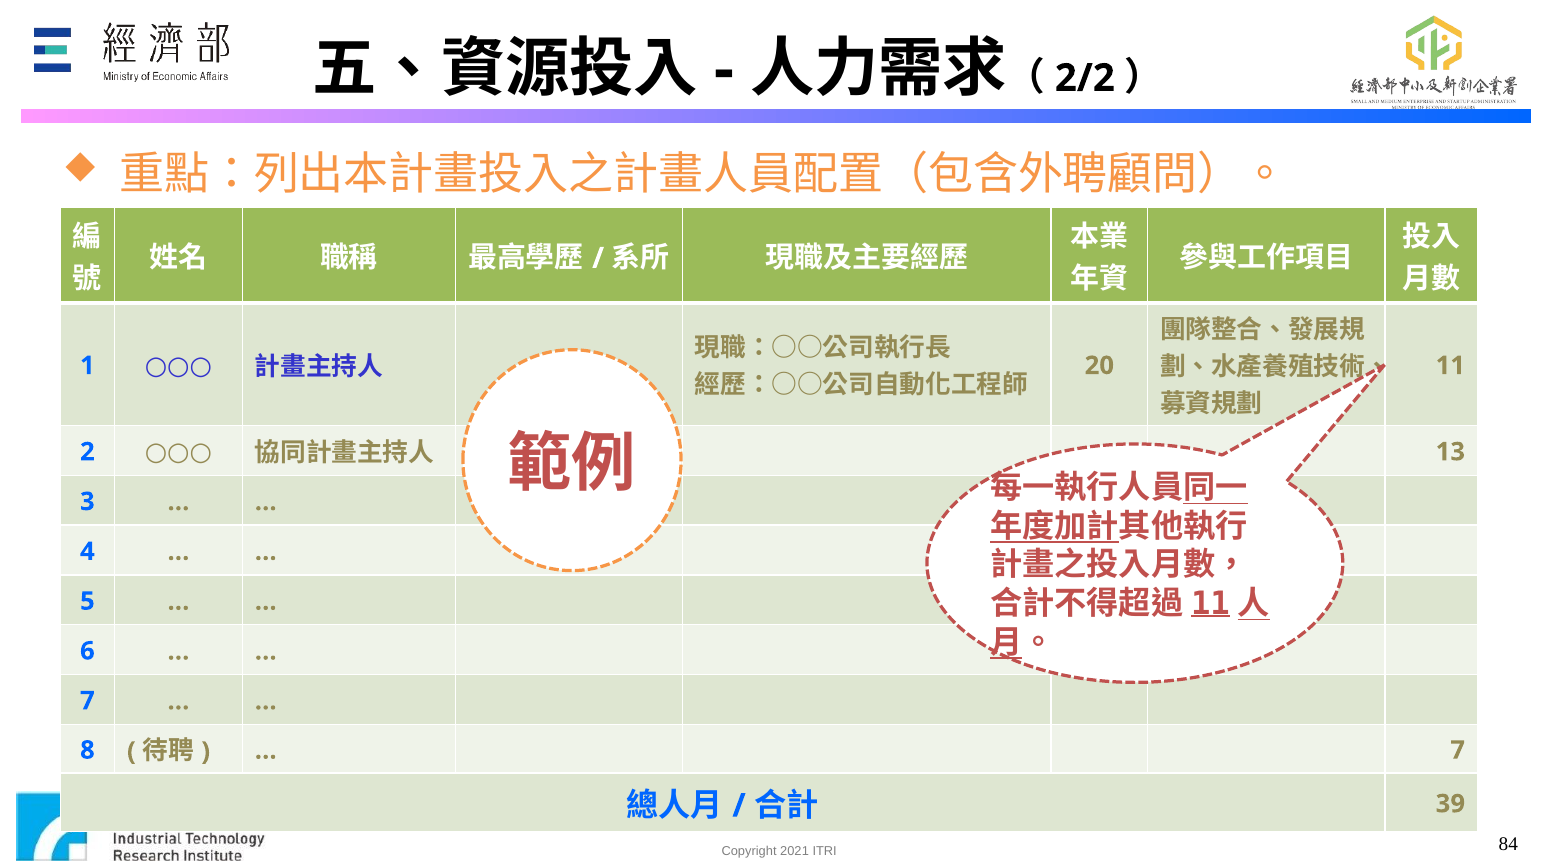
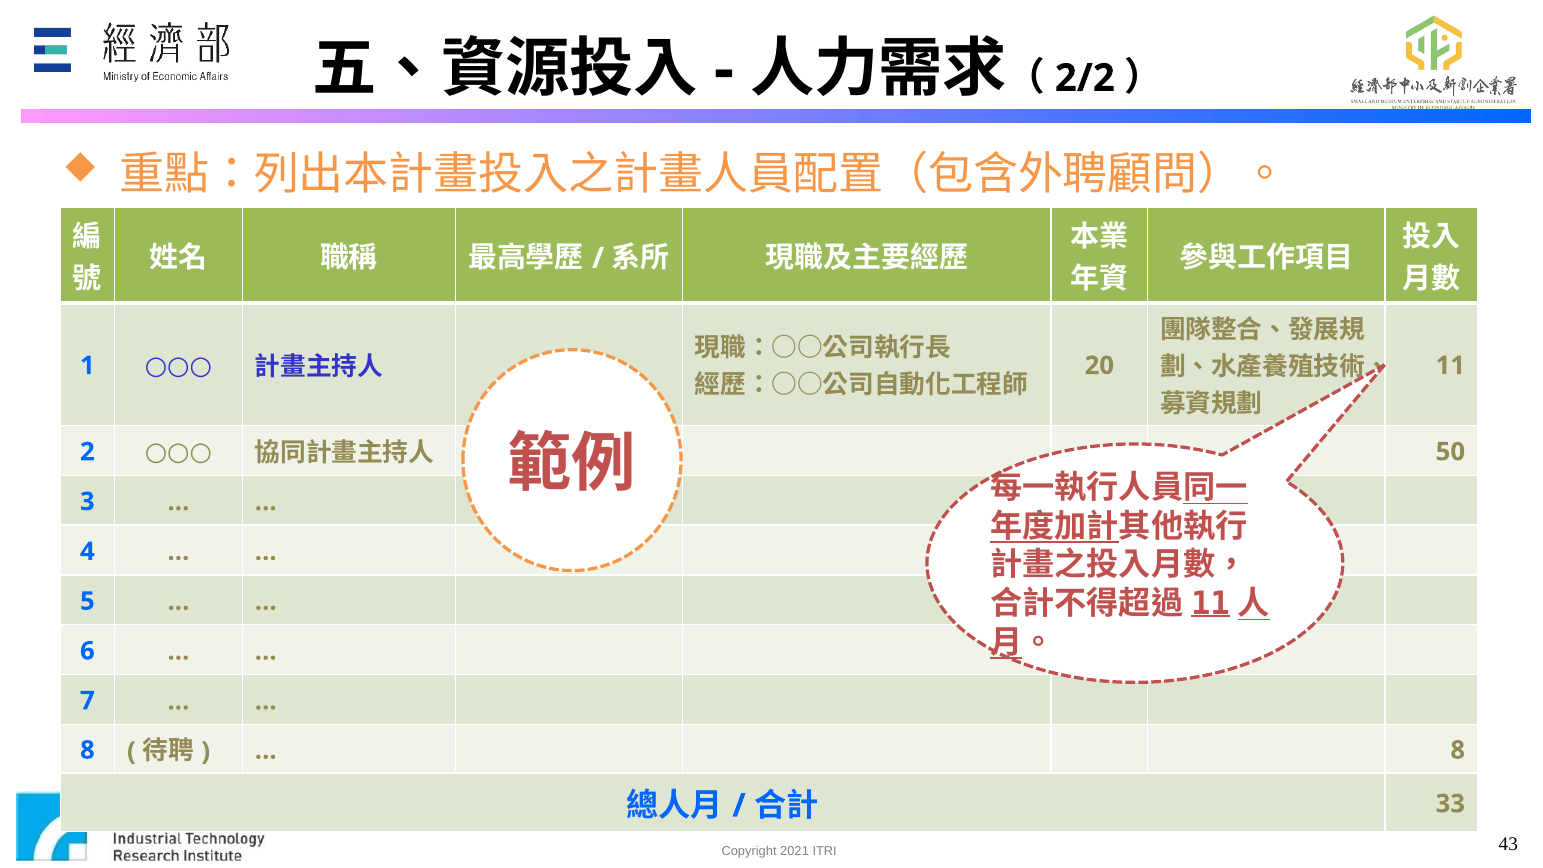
13: 13 -> 50
7 at (1458, 750): 7 -> 8
39: 39 -> 33
84: 84 -> 43
